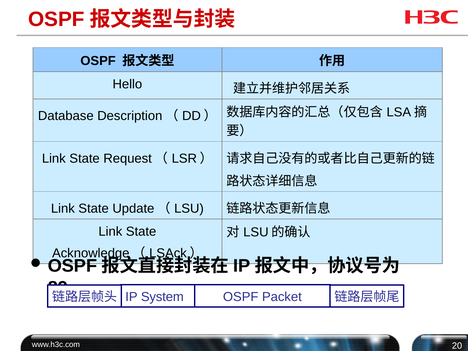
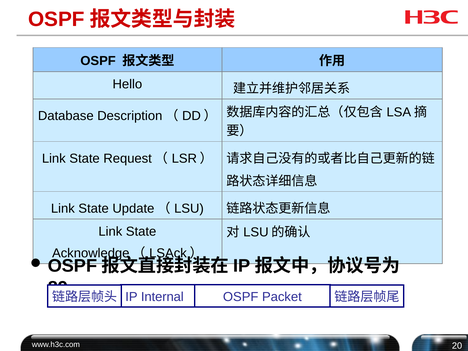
System: System -> Internal
